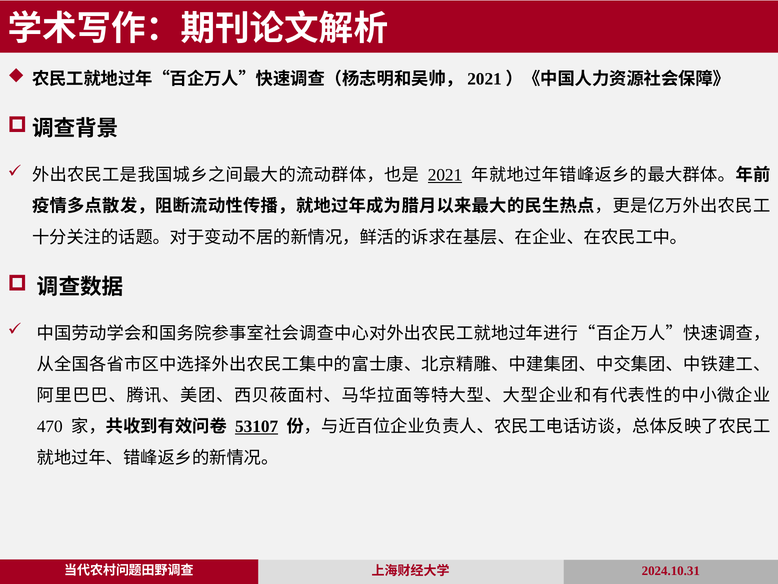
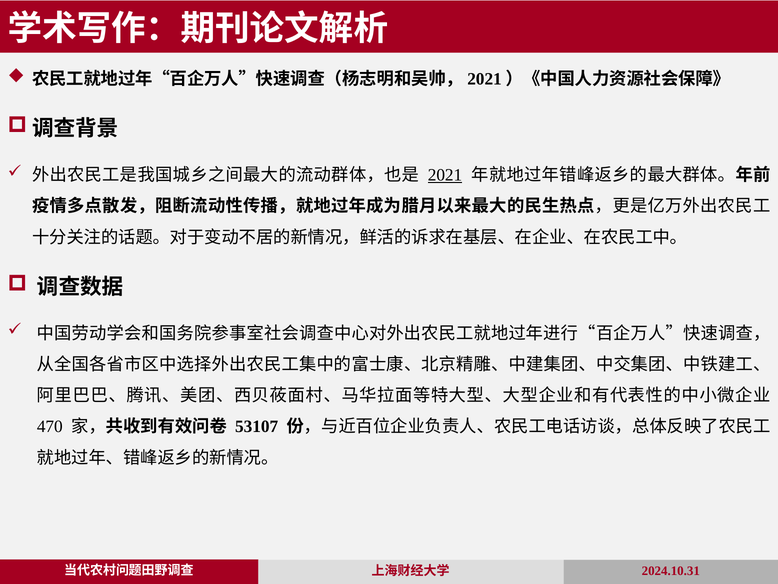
53107 underline: present -> none
